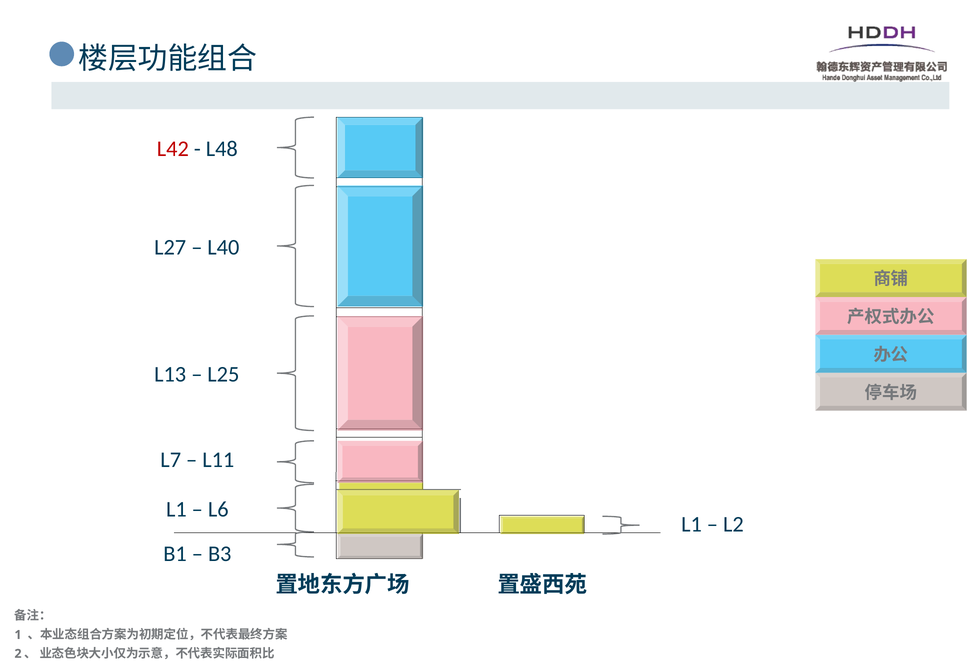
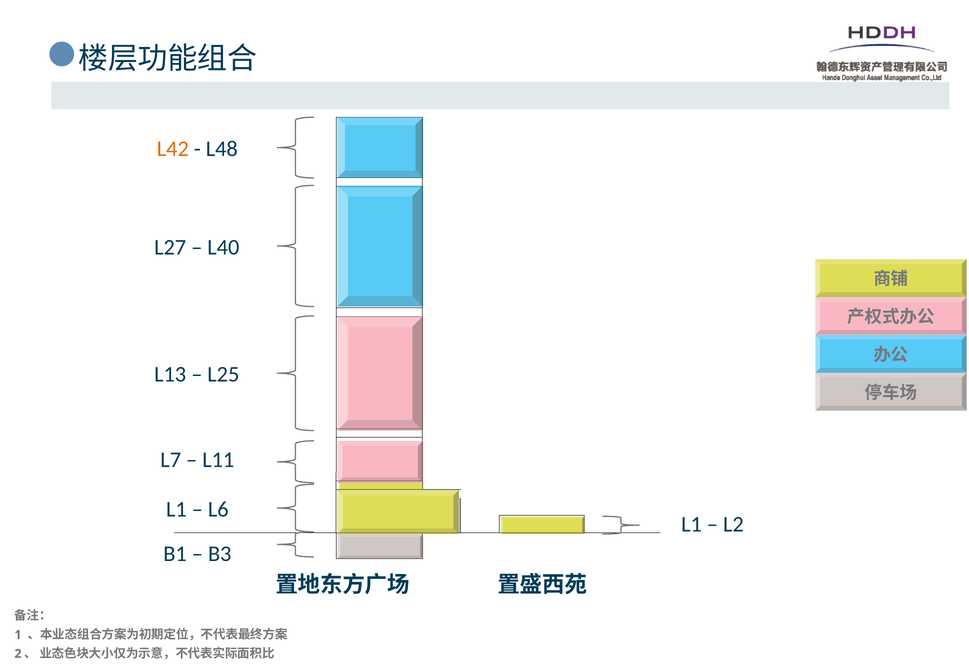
L42 colour: red -> orange
